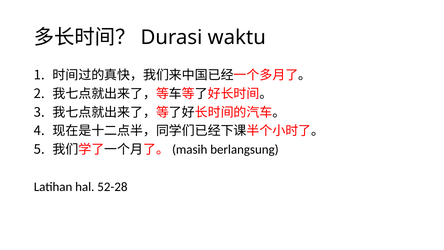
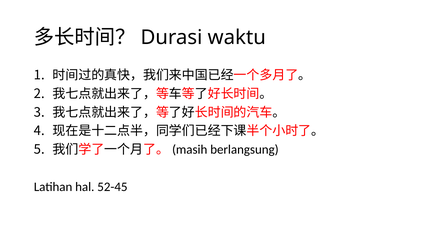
52-28: 52-28 -> 52-45
